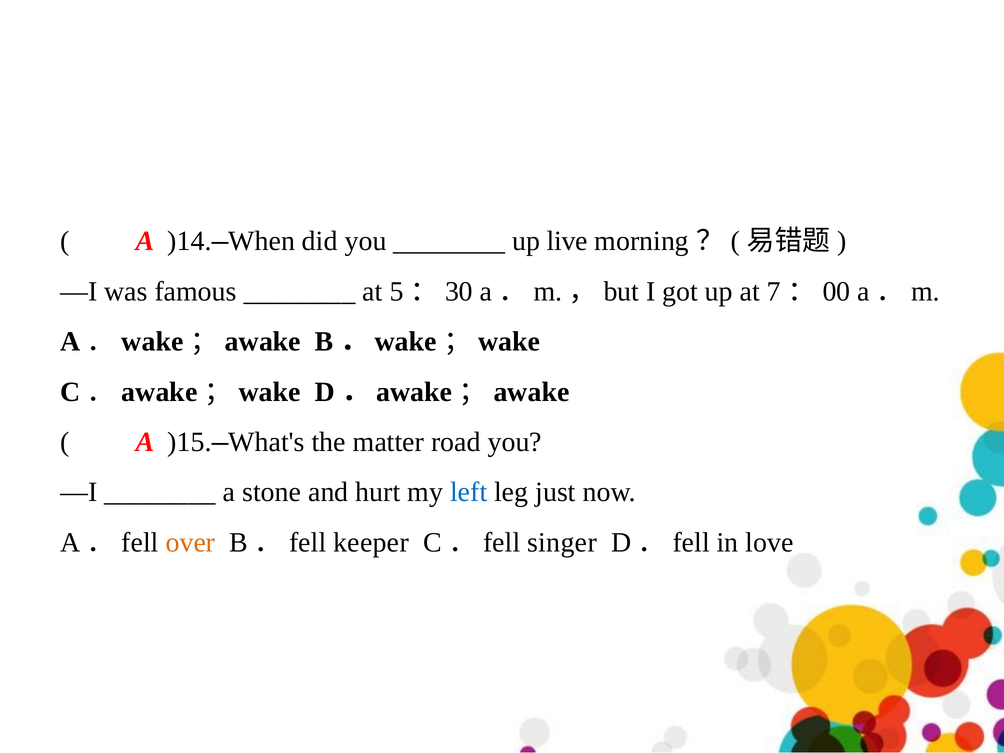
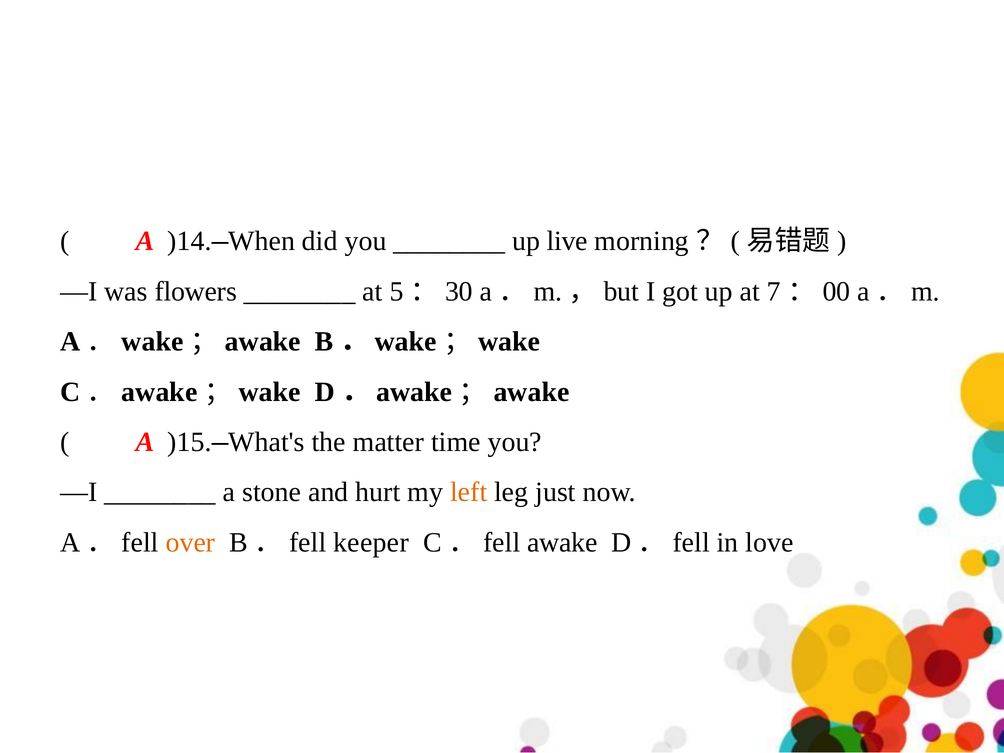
famous: famous -> flowers
road: road -> time
left colour: blue -> orange
singer: singer -> awake
